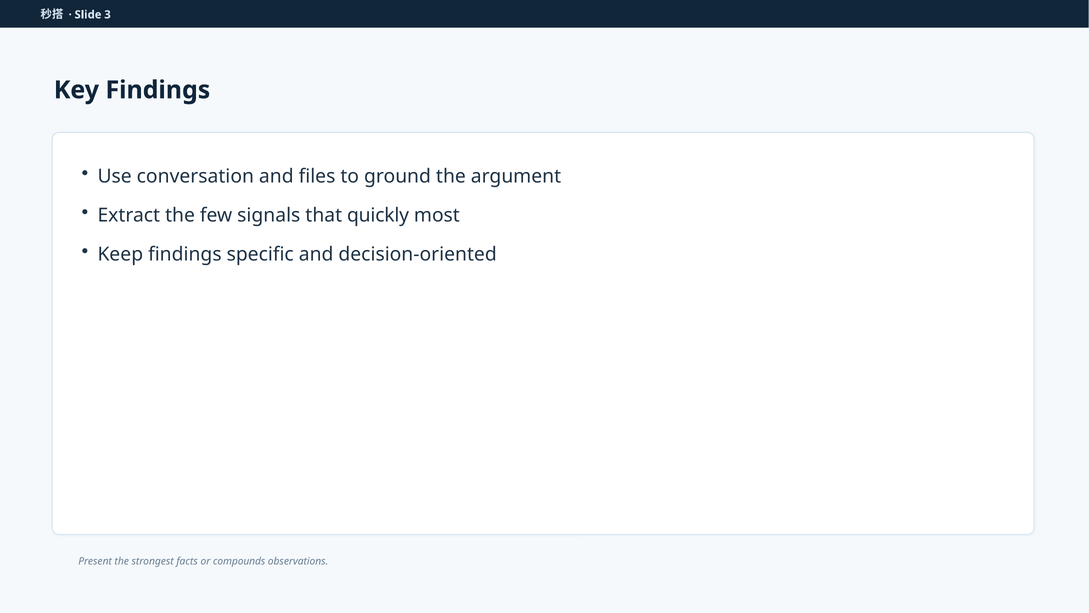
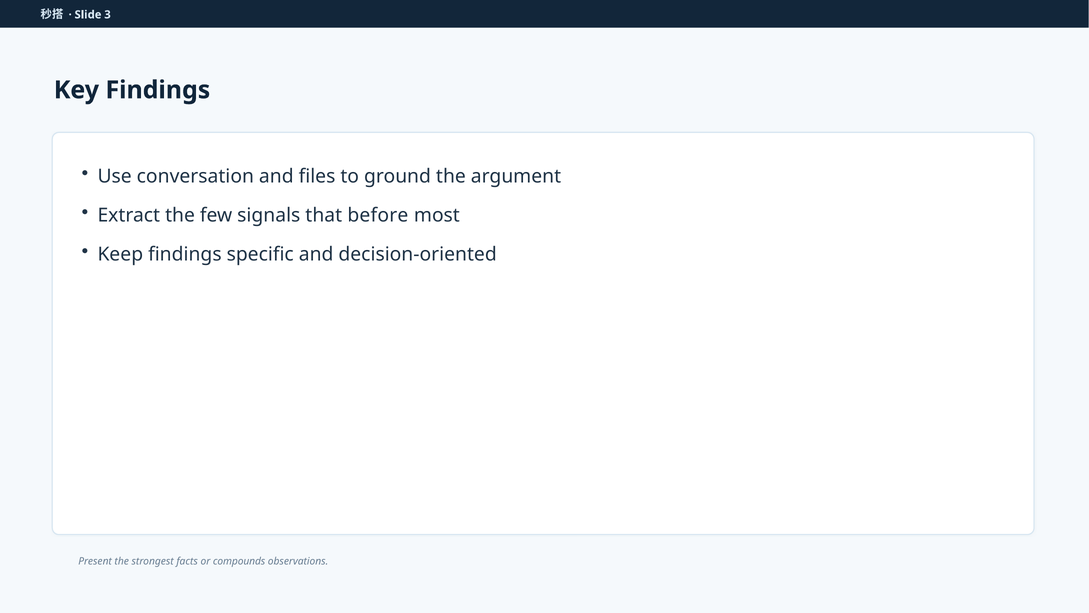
quickly: quickly -> before
